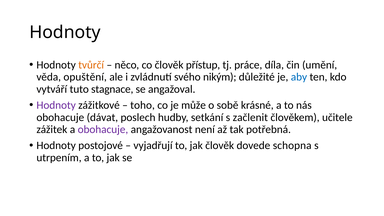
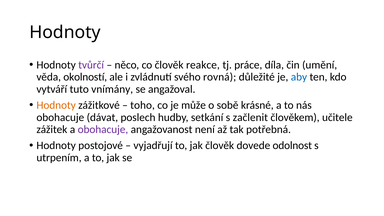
tvůrčí colour: orange -> purple
přístup: přístup -> reakce
opuštění: opuštění -> okolností
nikým: nikým -> rovná
stagnace: stagnace -> vnímány
Hodnoty at (56, 105) colour: purple -> orange
schopna: schopna -> odolnost
